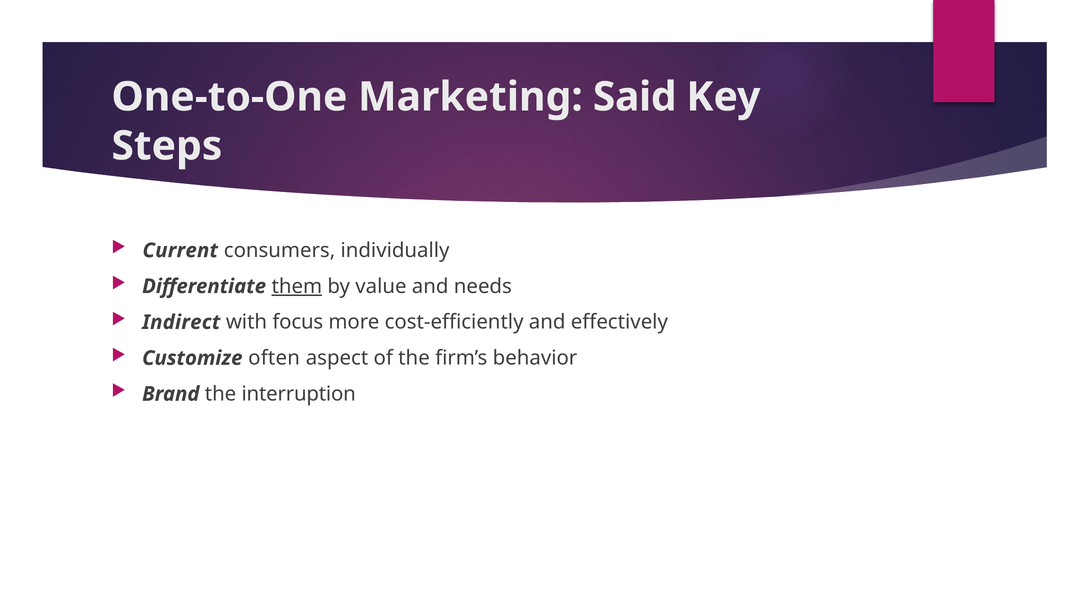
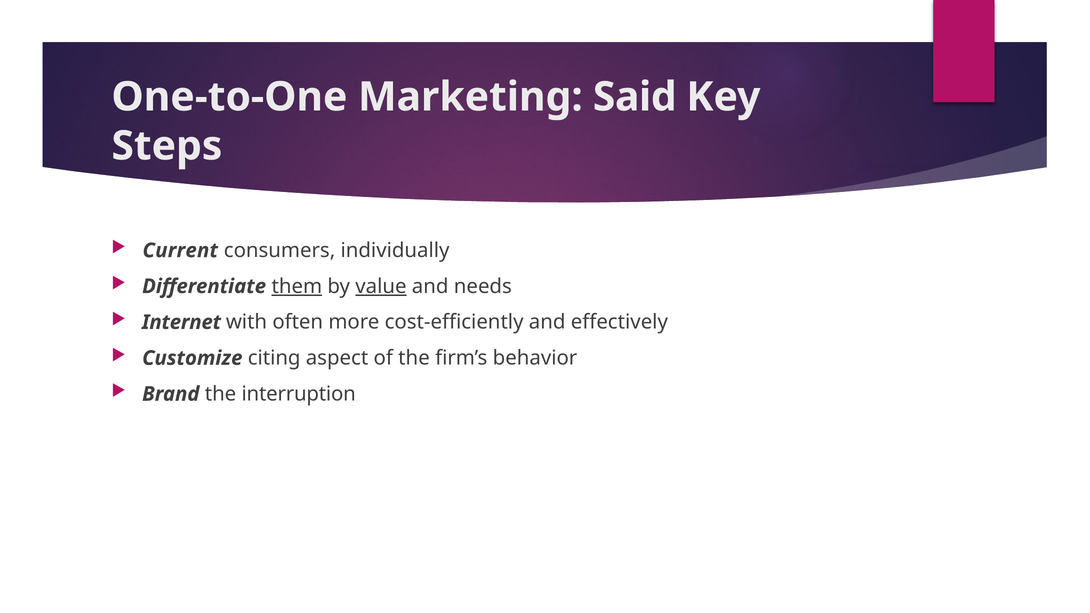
value underline: none -> present
Indirect: Indirect -> Internet
focus: focus -> often
often: often -> citing
